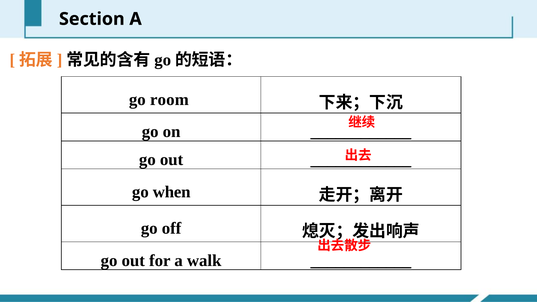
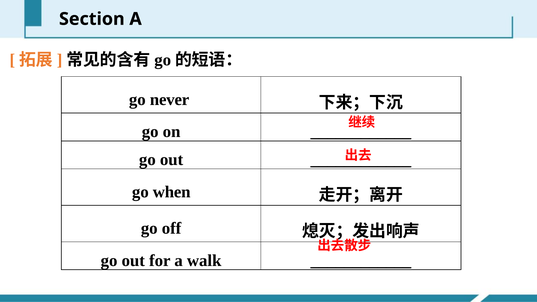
room: room -> never
